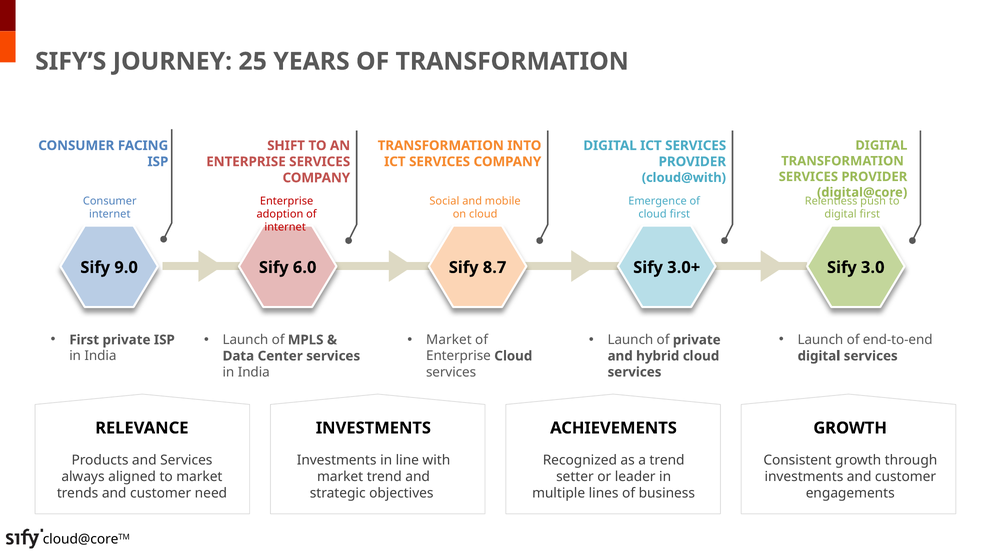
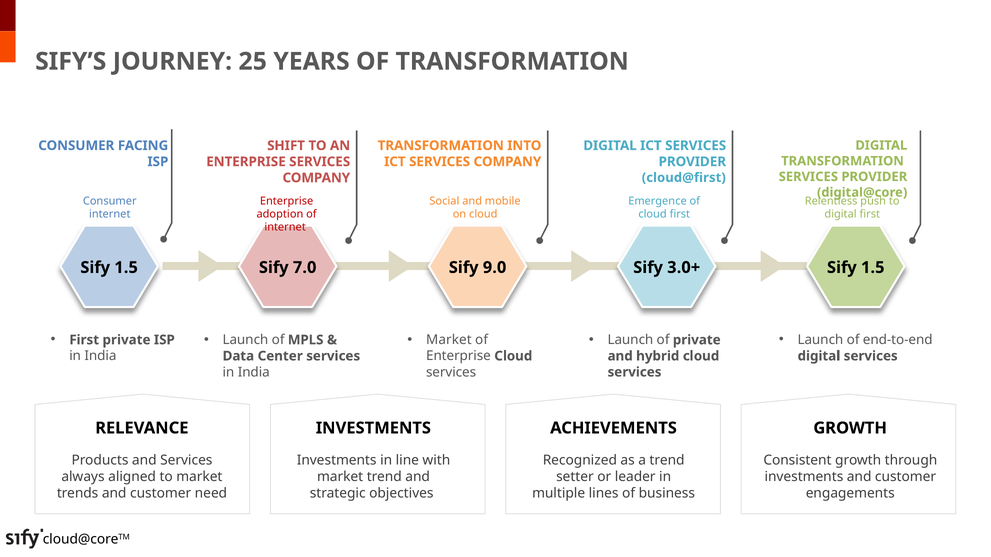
cloud@with: cloud@with -> cloud@first
9.0 at (126, 268): 9.0 -> 1.5
6.0: 6.0 -> 7.0
8.7: 8.7 -> 9.0
3.0+ Sify 3.0: 3.0 -> 1.5
